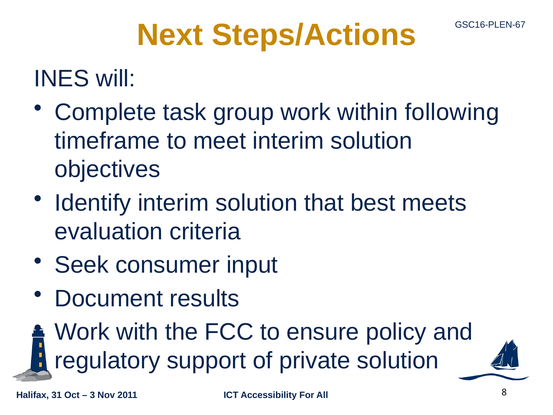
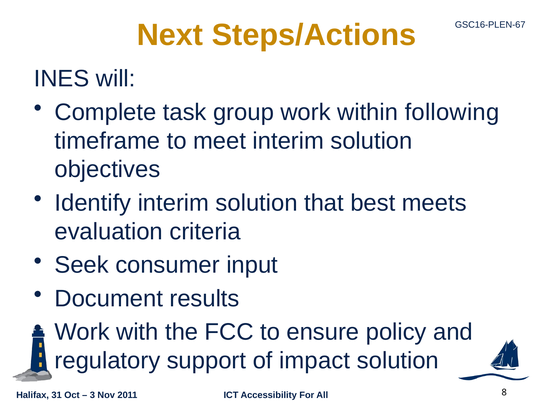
private: private -> impact
